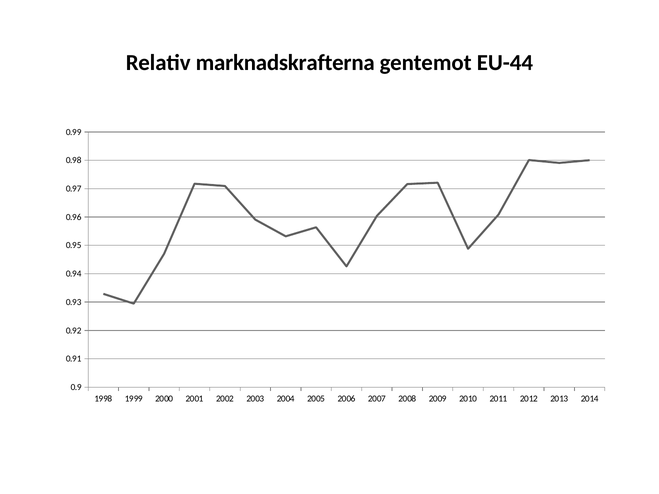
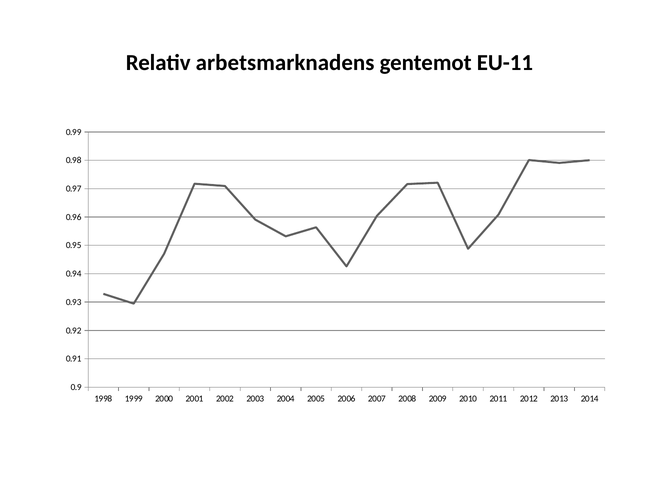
marknadskrafterna: marknadskrafterna -> arbetsmarknadens
EU-44: EU-44 -> EU-11
